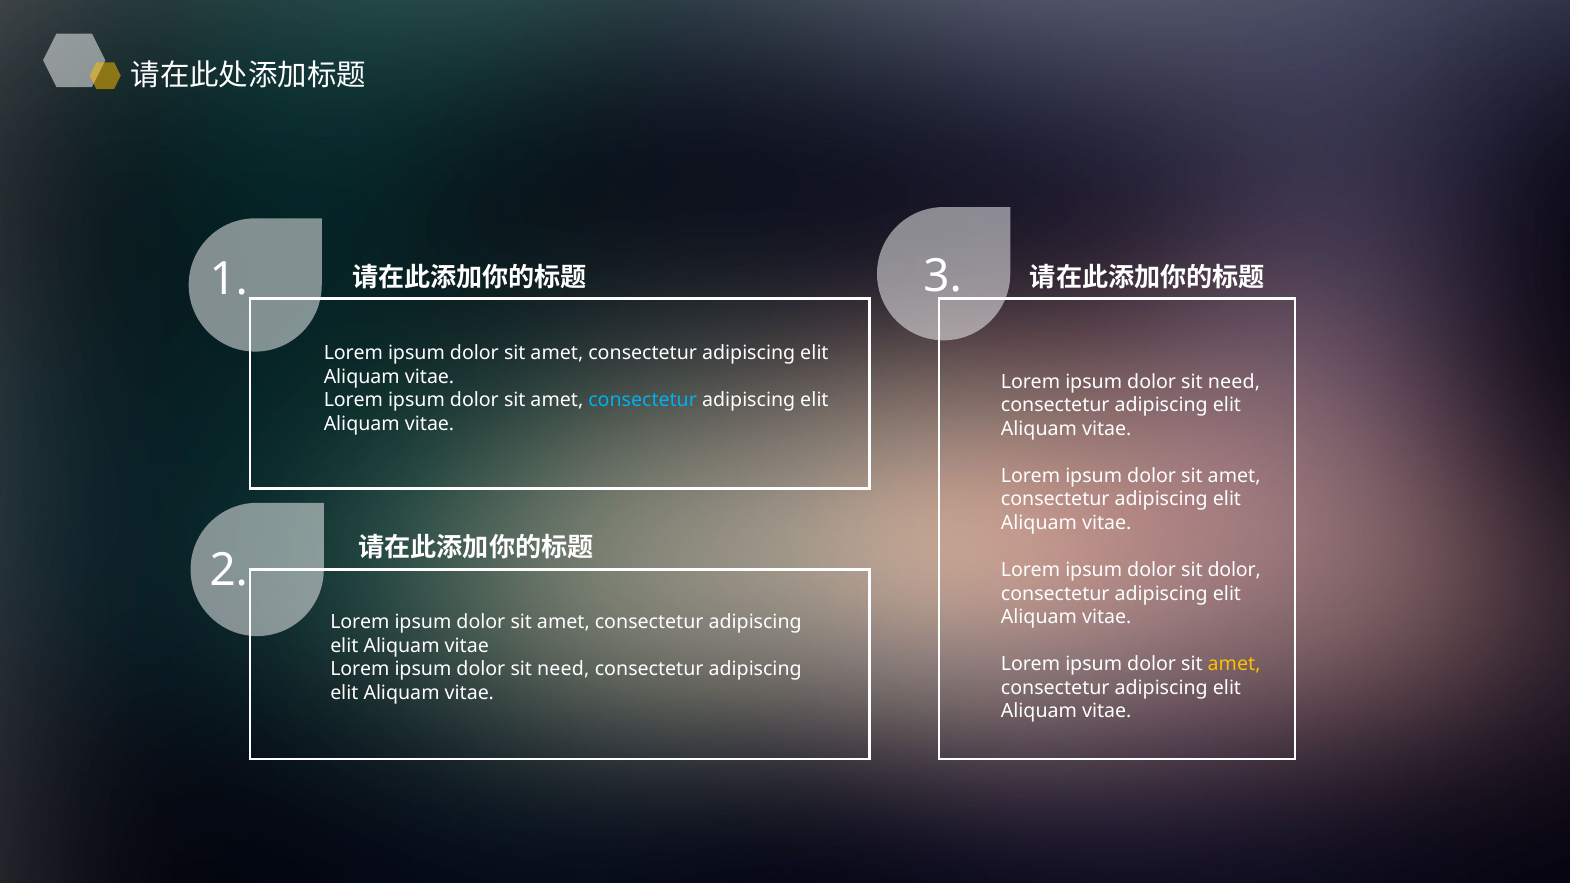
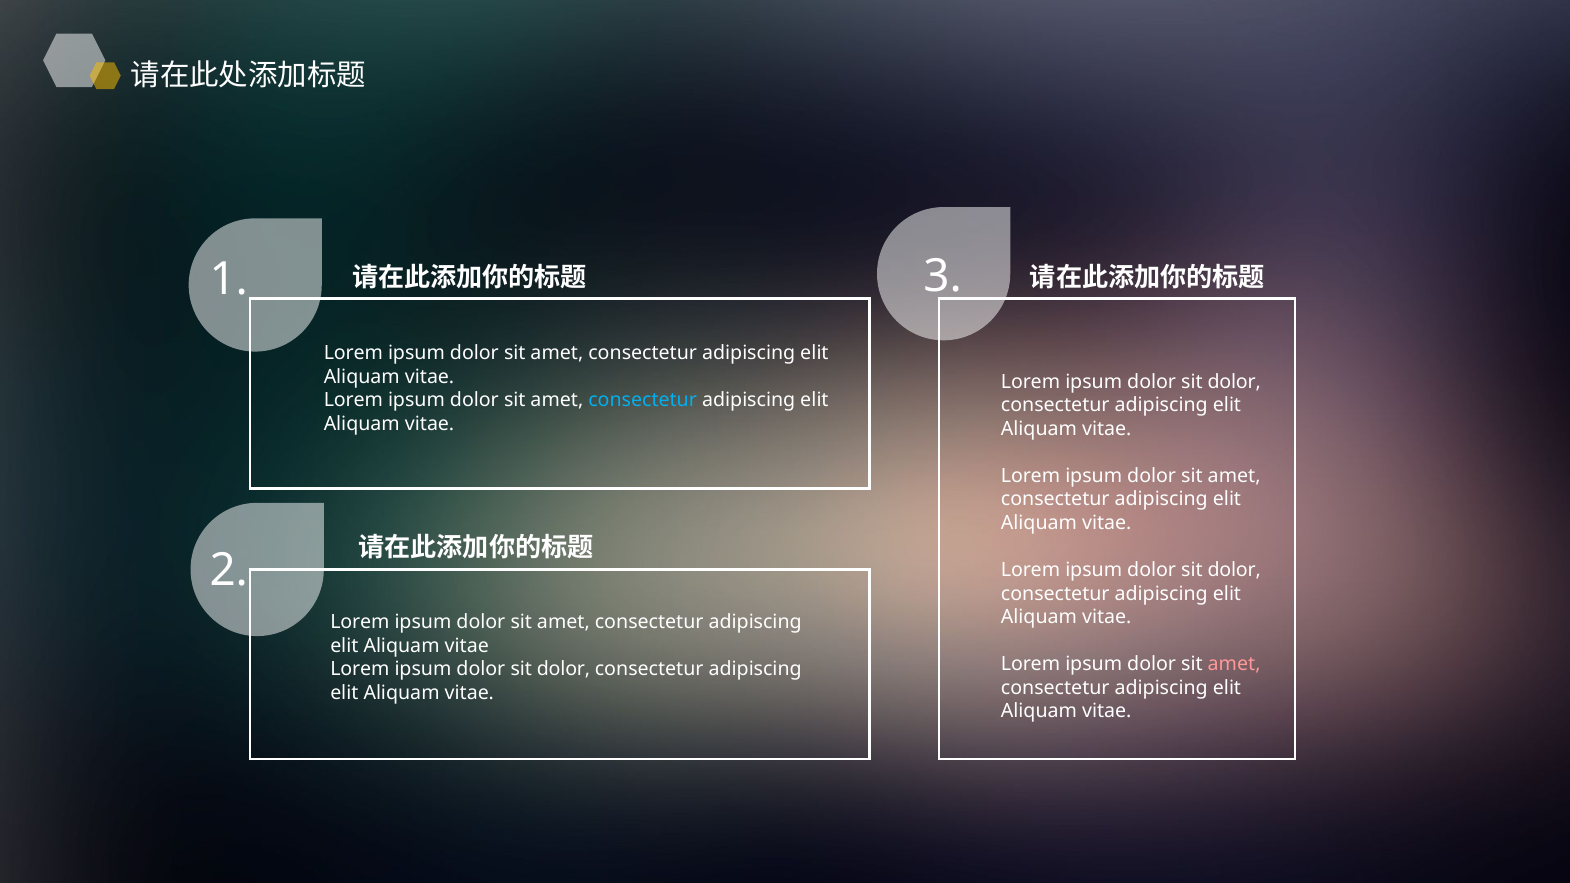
need at (1234, 382): need -> dolor
amet at (1234, 664) colour: yellow -> pink
need at (563, 669): need -> dolor
